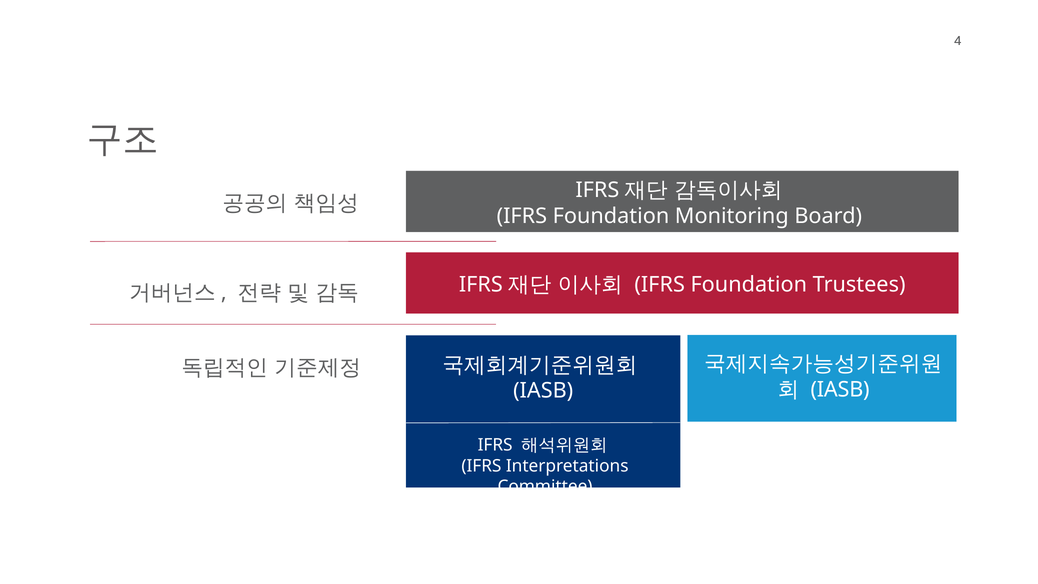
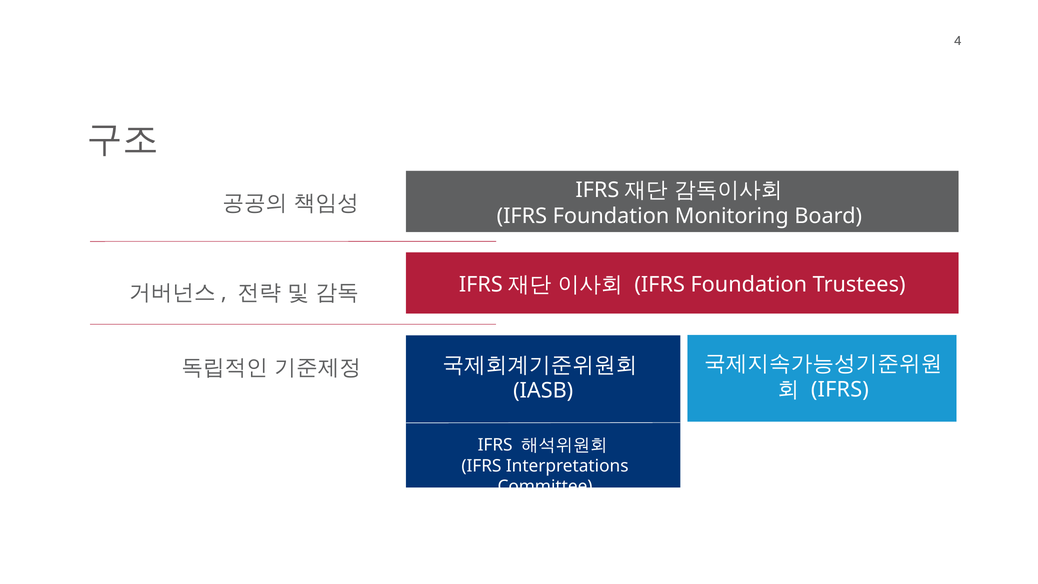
IASB at (840, 390): IASB -> IFRS
